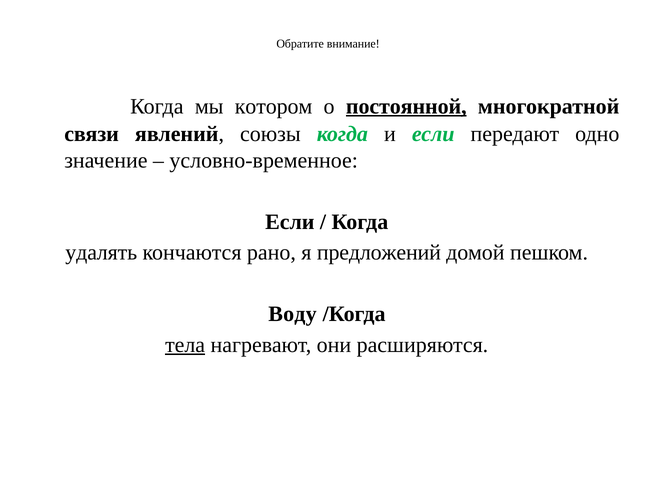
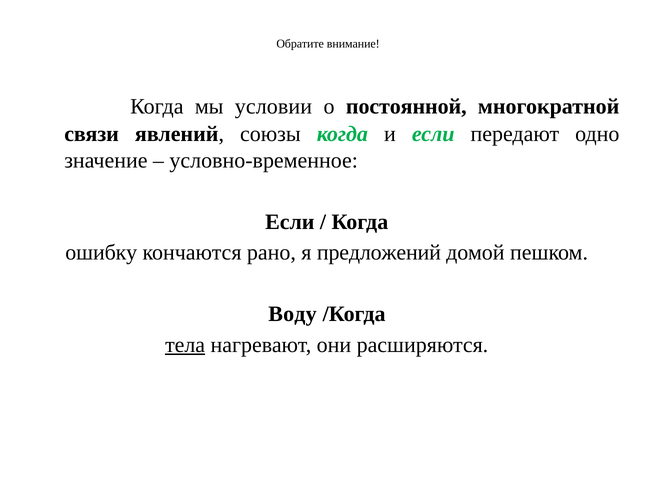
котором: котором -> условии
постоянной underline: present -> none
удалять: удалять -> ошибку
